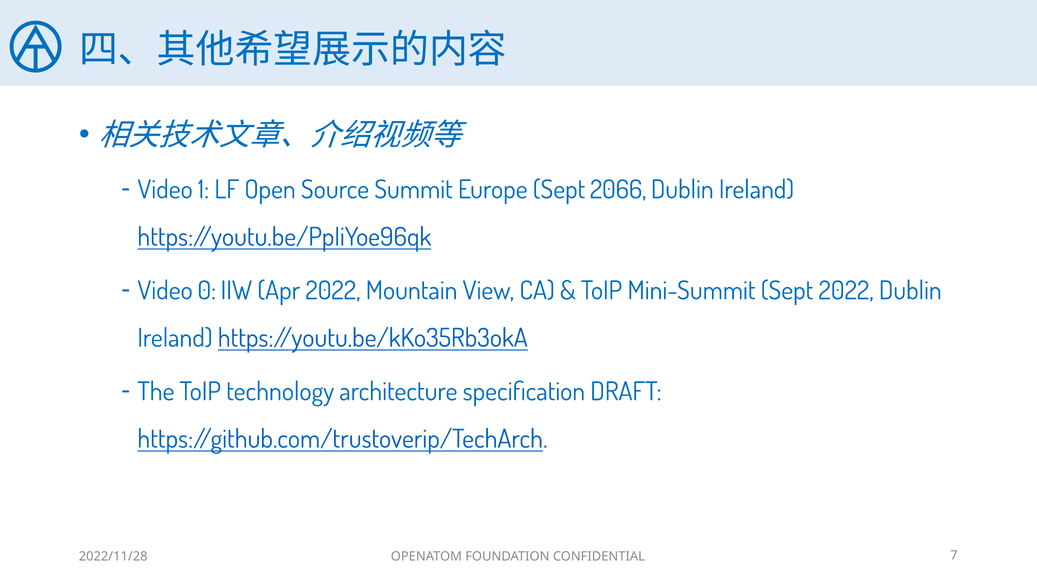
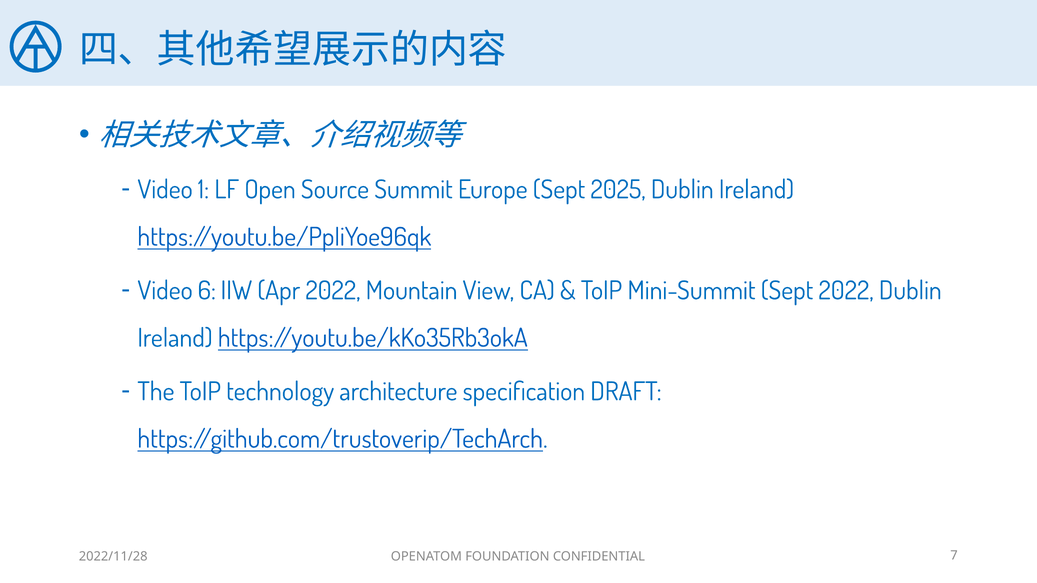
2066: 2066 -> 2025
0: 0 -> 6
